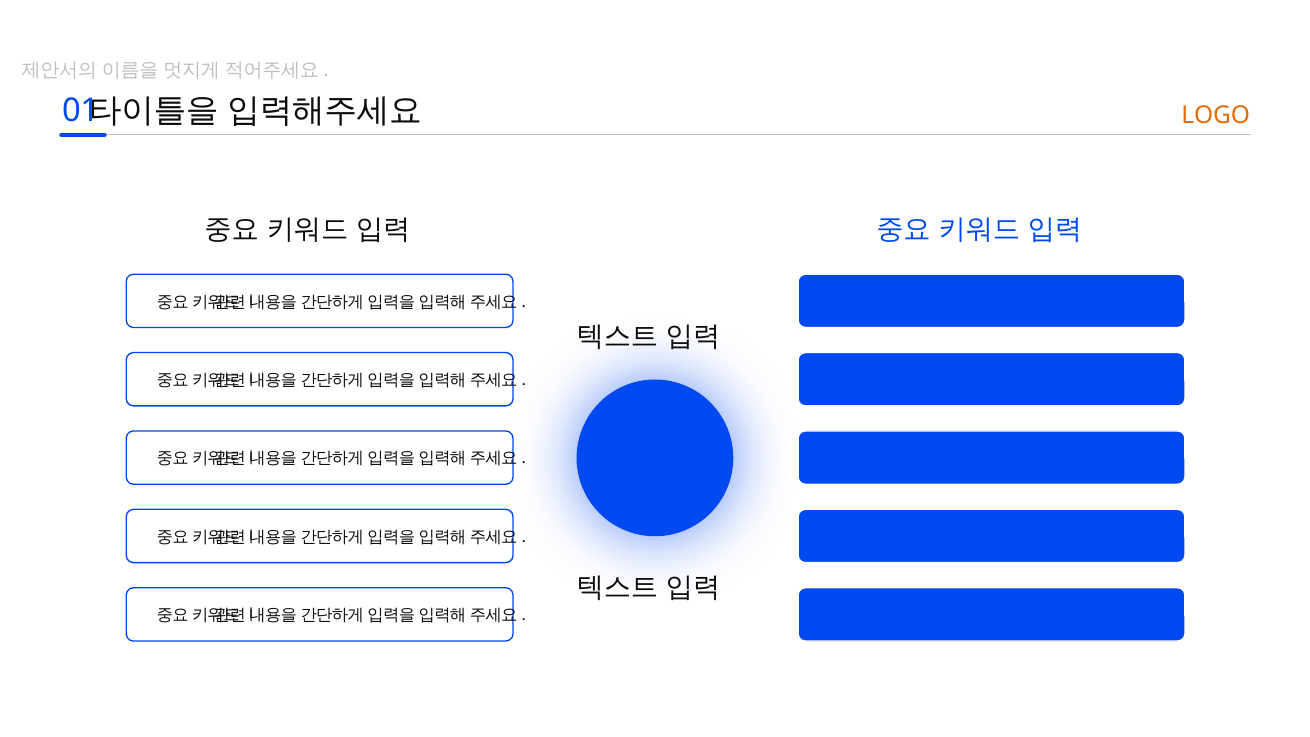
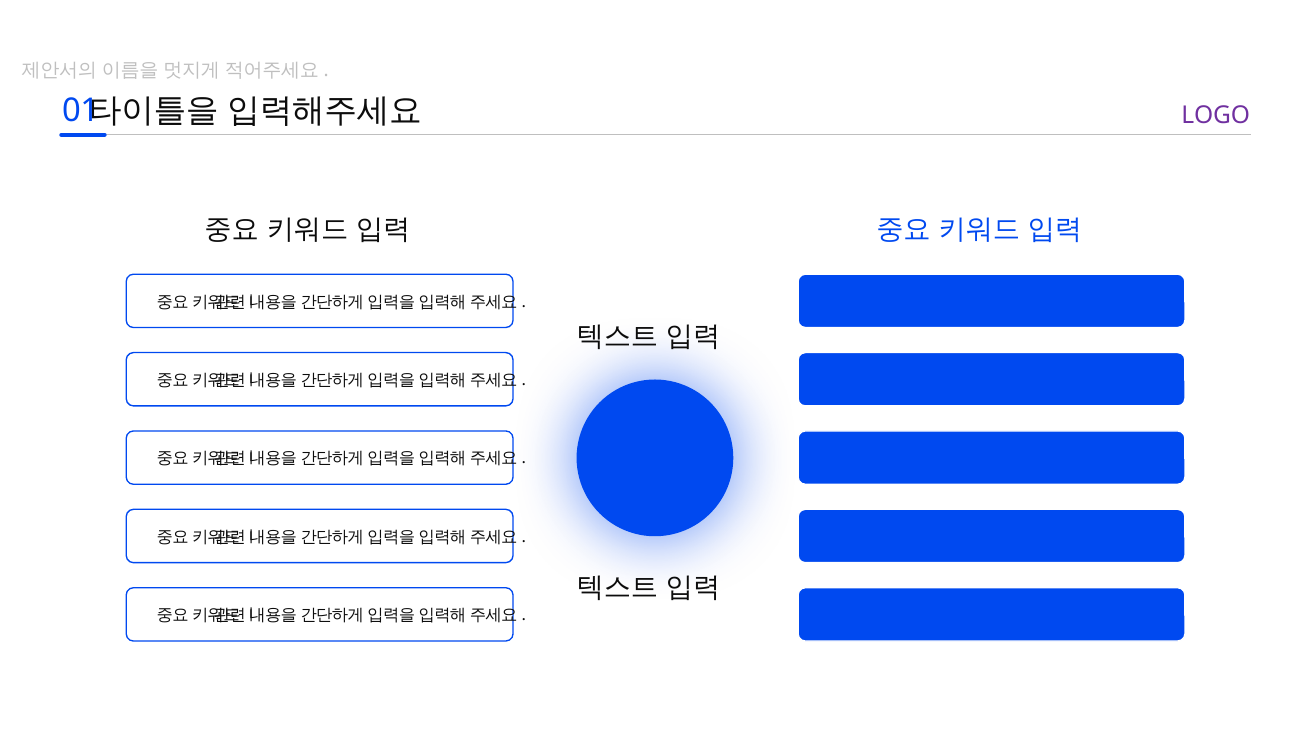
LOGO colour: orange -> purple
